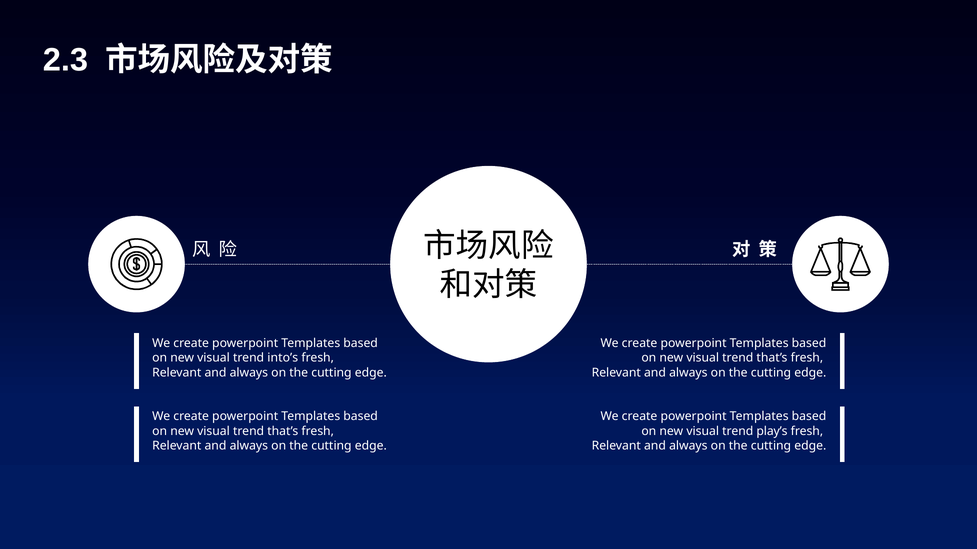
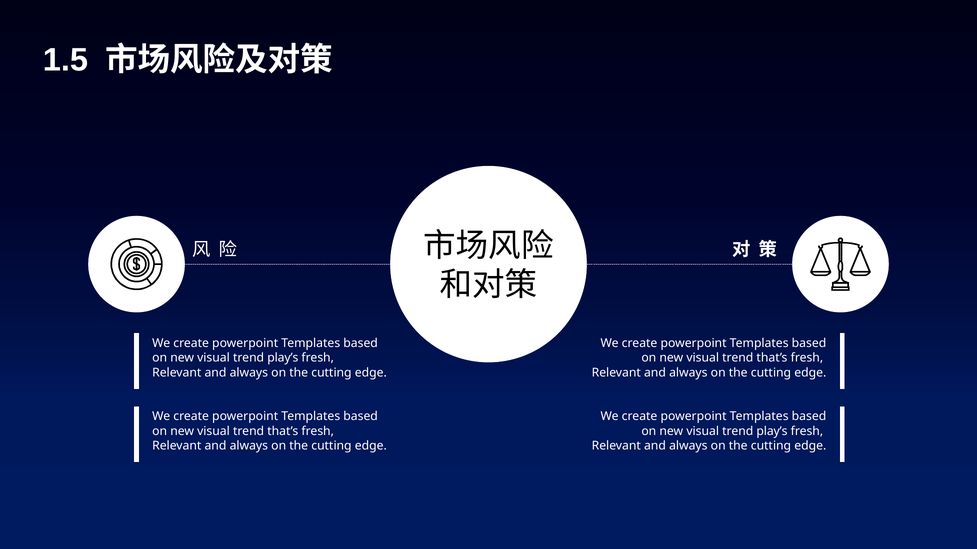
2.3: 2.3 -> 1.5
into’s at (283, 358): into’s -> play’s
